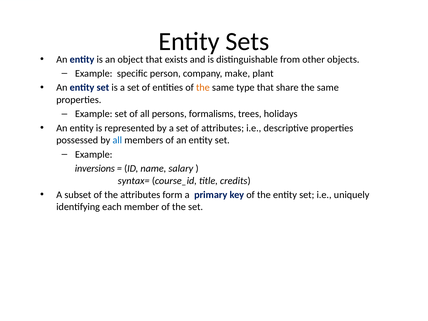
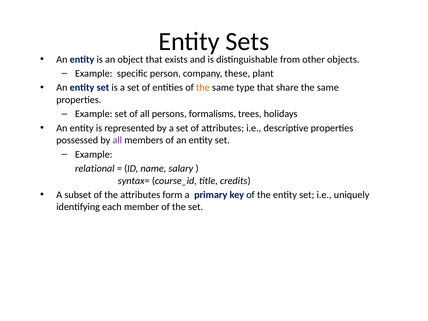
make: make -> these
all at (117, 140) colour: blue -> purple
inversions: inversions -> relational
